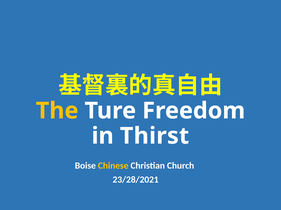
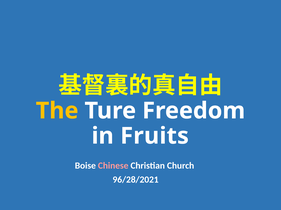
Thirst: Thirst -> Fruits
Chinese colour: yellow -> pink
23/28/2021: 23/28/2021 -> 96/28/2021
